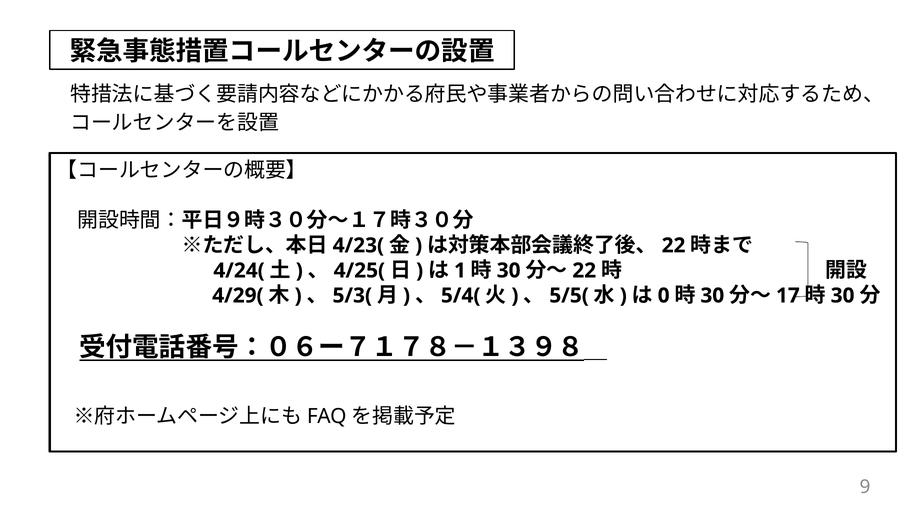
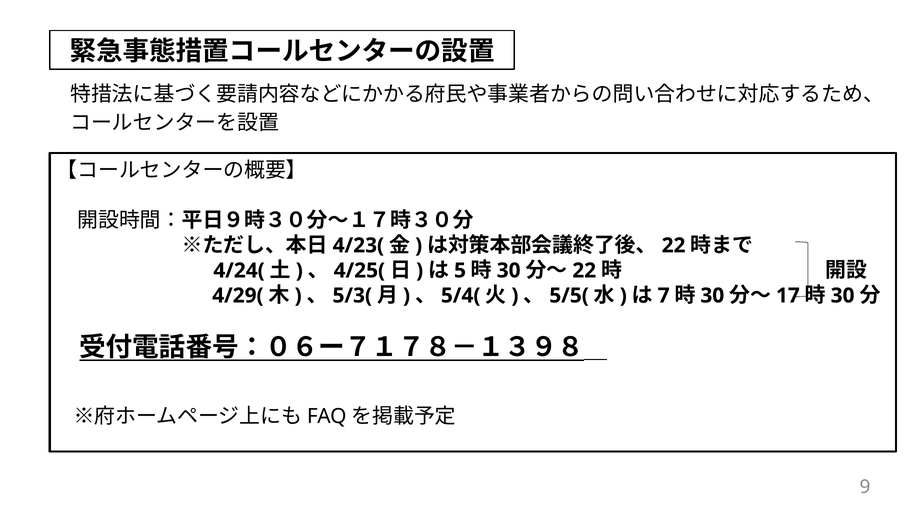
1: 1 -> 5
0: 0 -> 7
